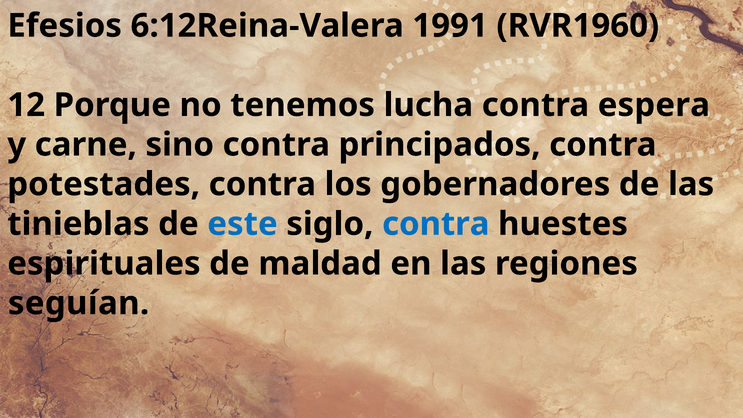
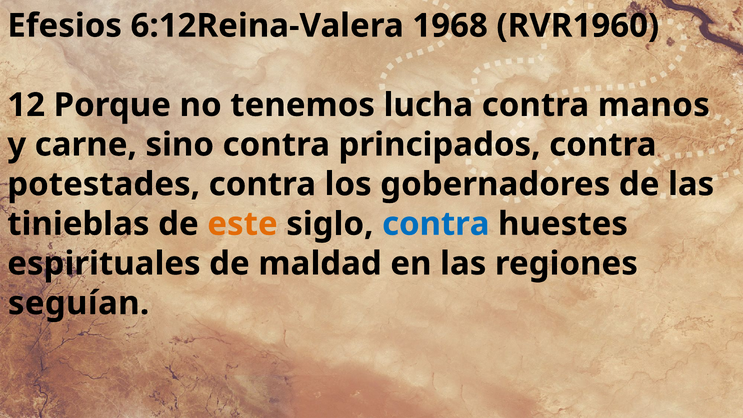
1991: 1991 -> 1968
espera: espera -> manos
este colour: blue -> orange
